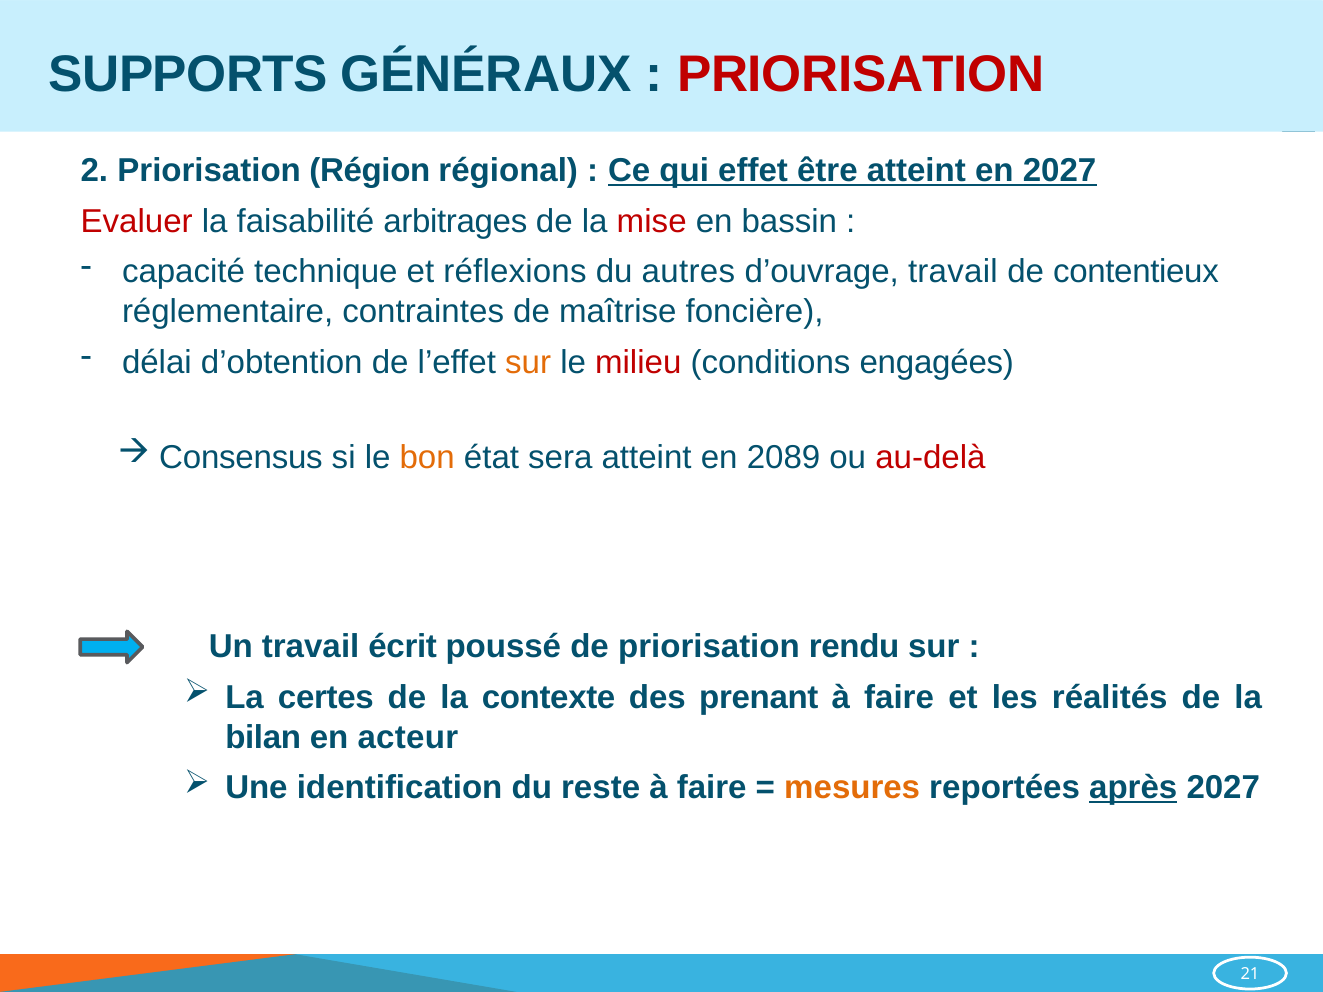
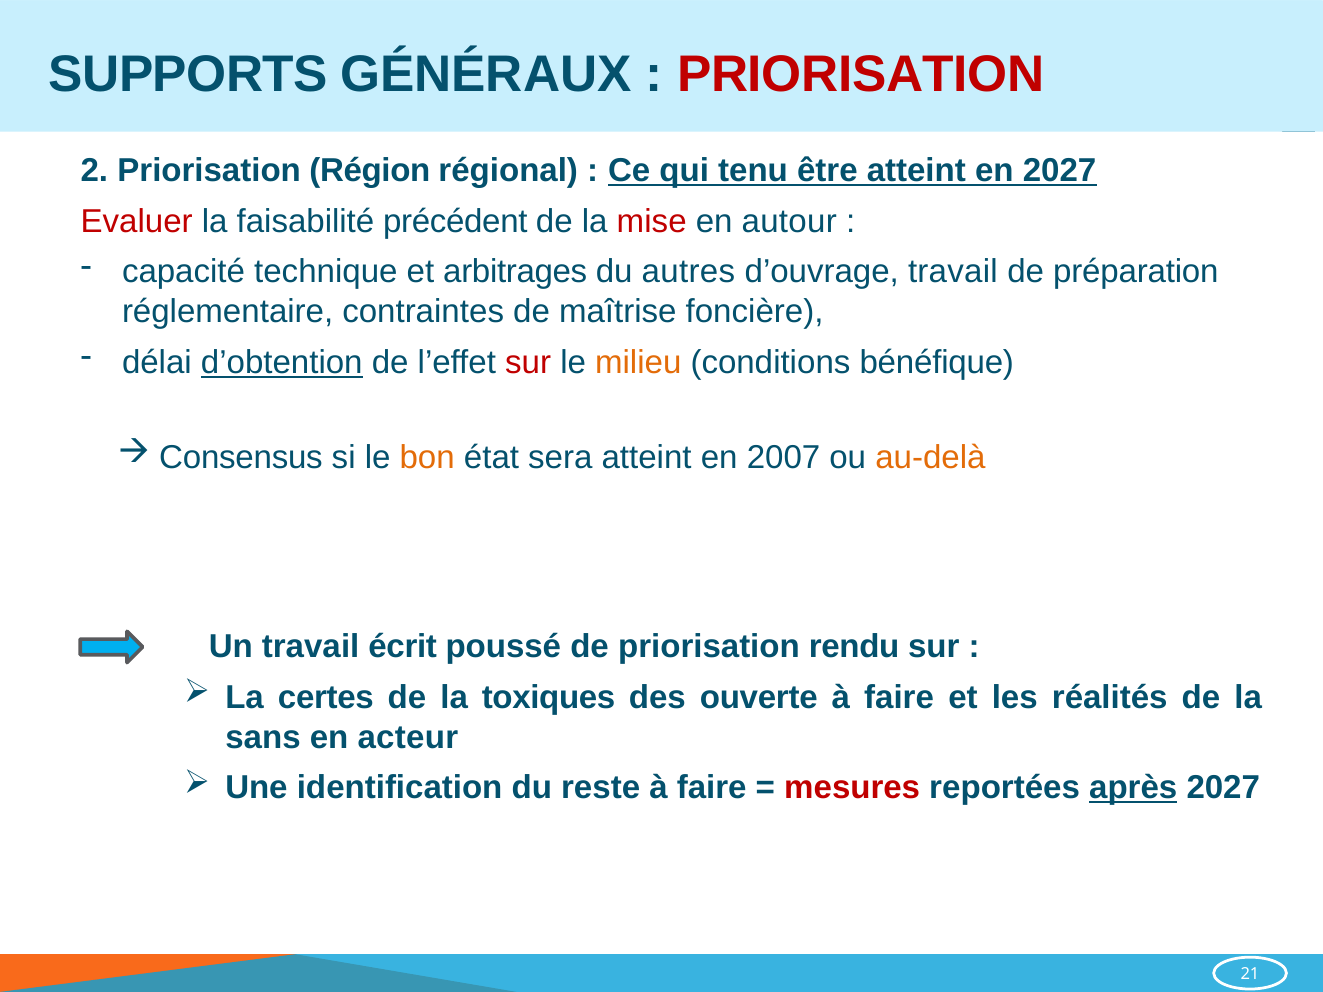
effet: effet -> tenu
arbitrages: arbitrages -> précédent
bassin: bassin -> autour
réflexions: réflexions -> arbitrages
contentieux: contentieux -> préparation
d’obtention underline: none -> present
sur at (528, 362) colour: orange -> red
milieu colour: red -> orange
engagées: engagées -> bénéfique
2089: 2089 -> 2007
au-delà colour: red -> orange
contexte: contexte -> toxiques
prenant: prenant -> ouverte
bilan: bilan -> sans
mesures colour: orange -> red
